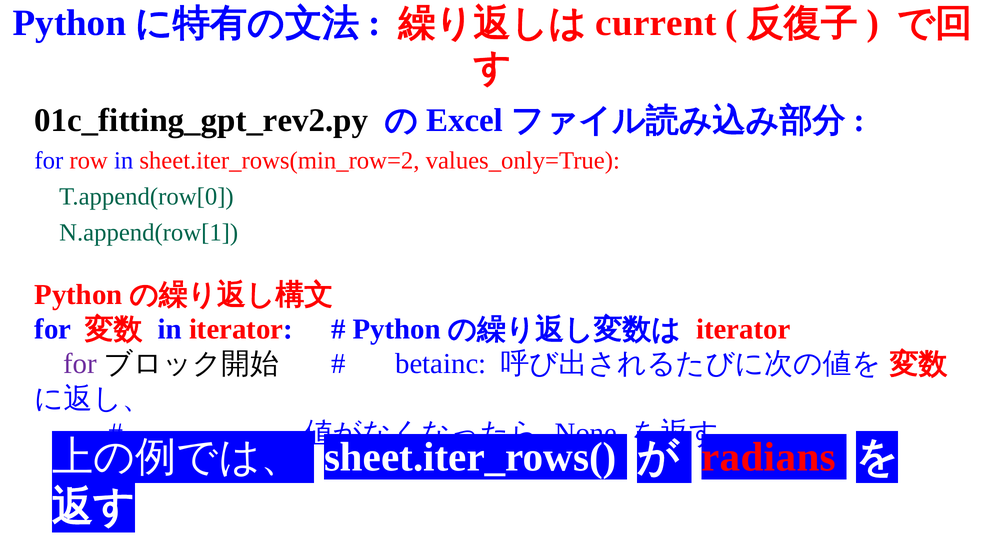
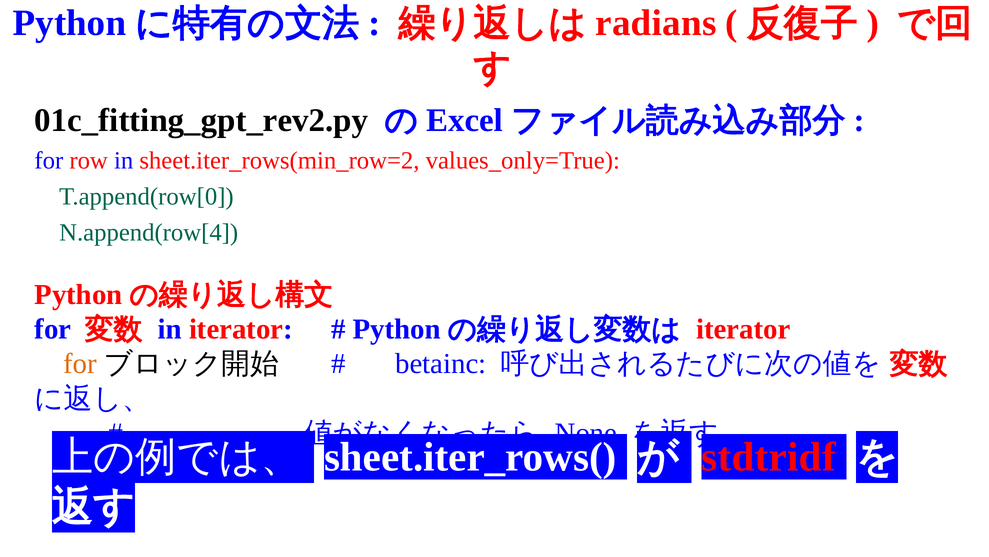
current: current -> radians
N.append(row[1: N.append(row[1 -> N.append(row[4
for at (80, 363) colour: purple -> orange
radians: radians -> stdtridf
